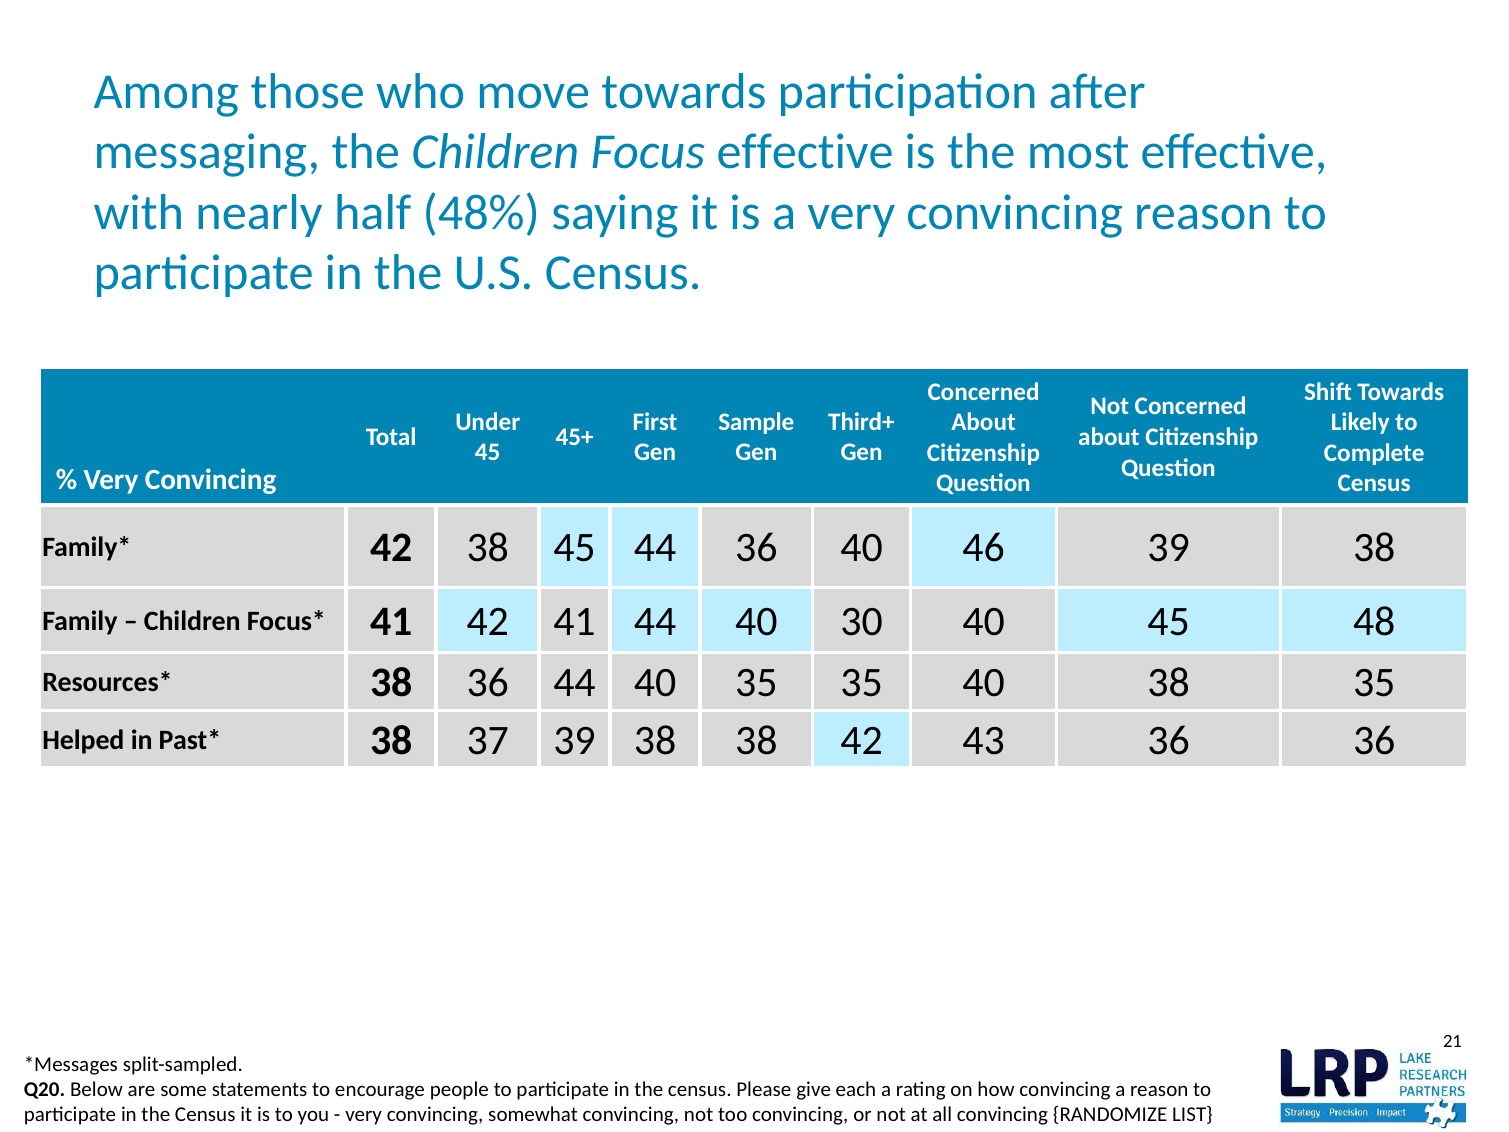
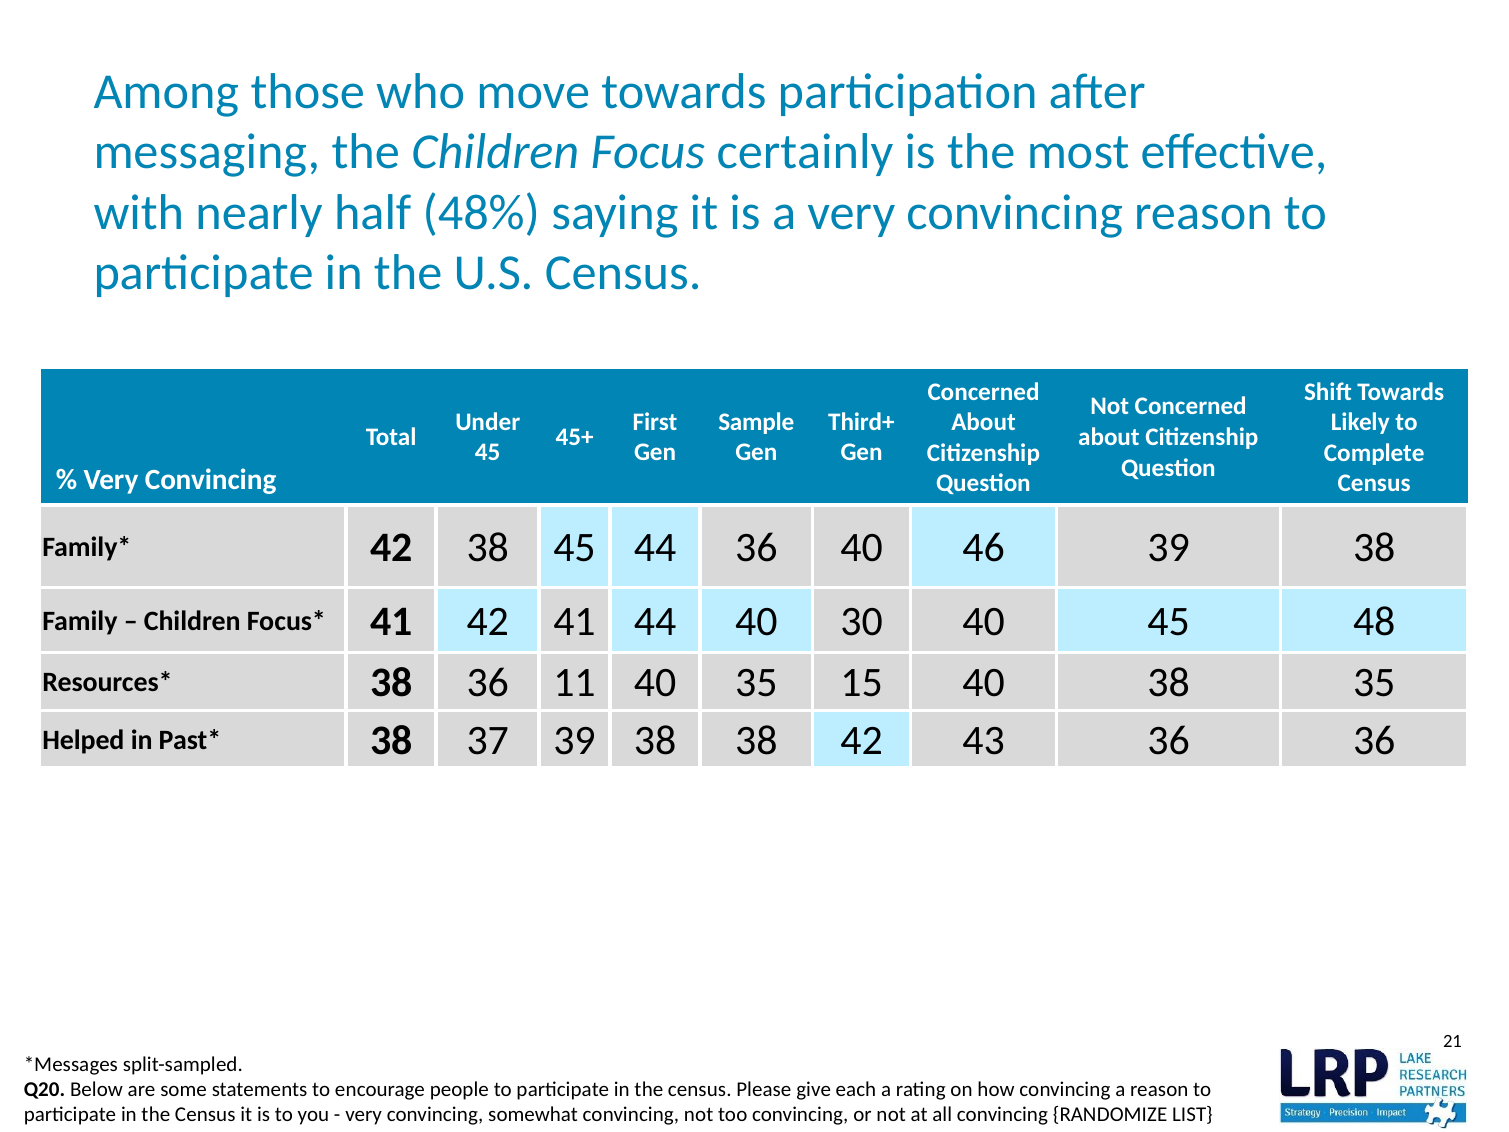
Focus effective: effective -> certainly
36 44: 44 -> 11
35 35: 35 -> 15
